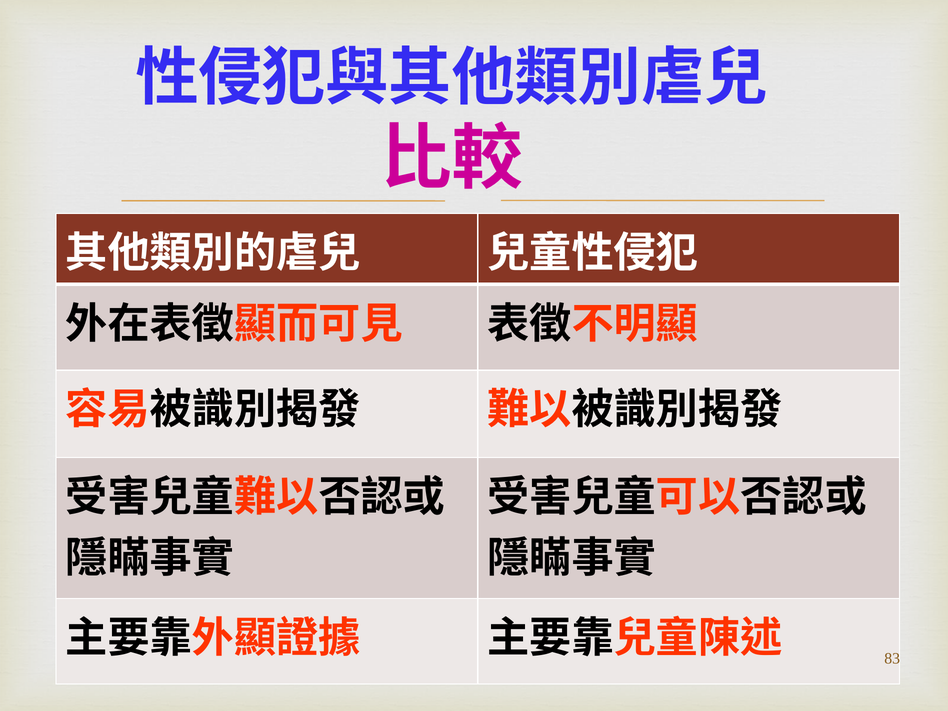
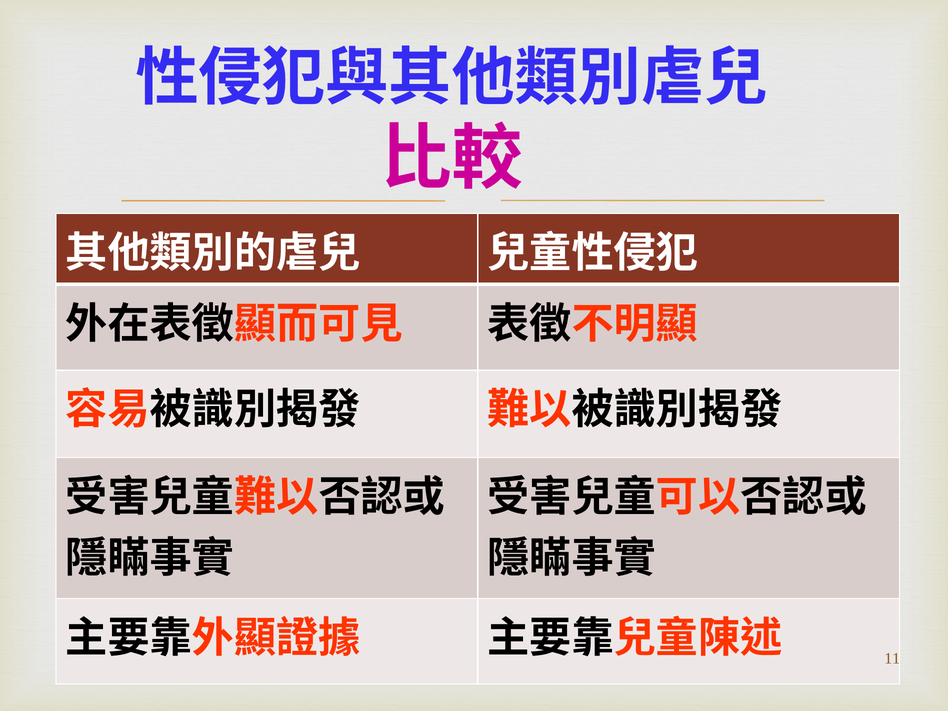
83: 83 -> 11
